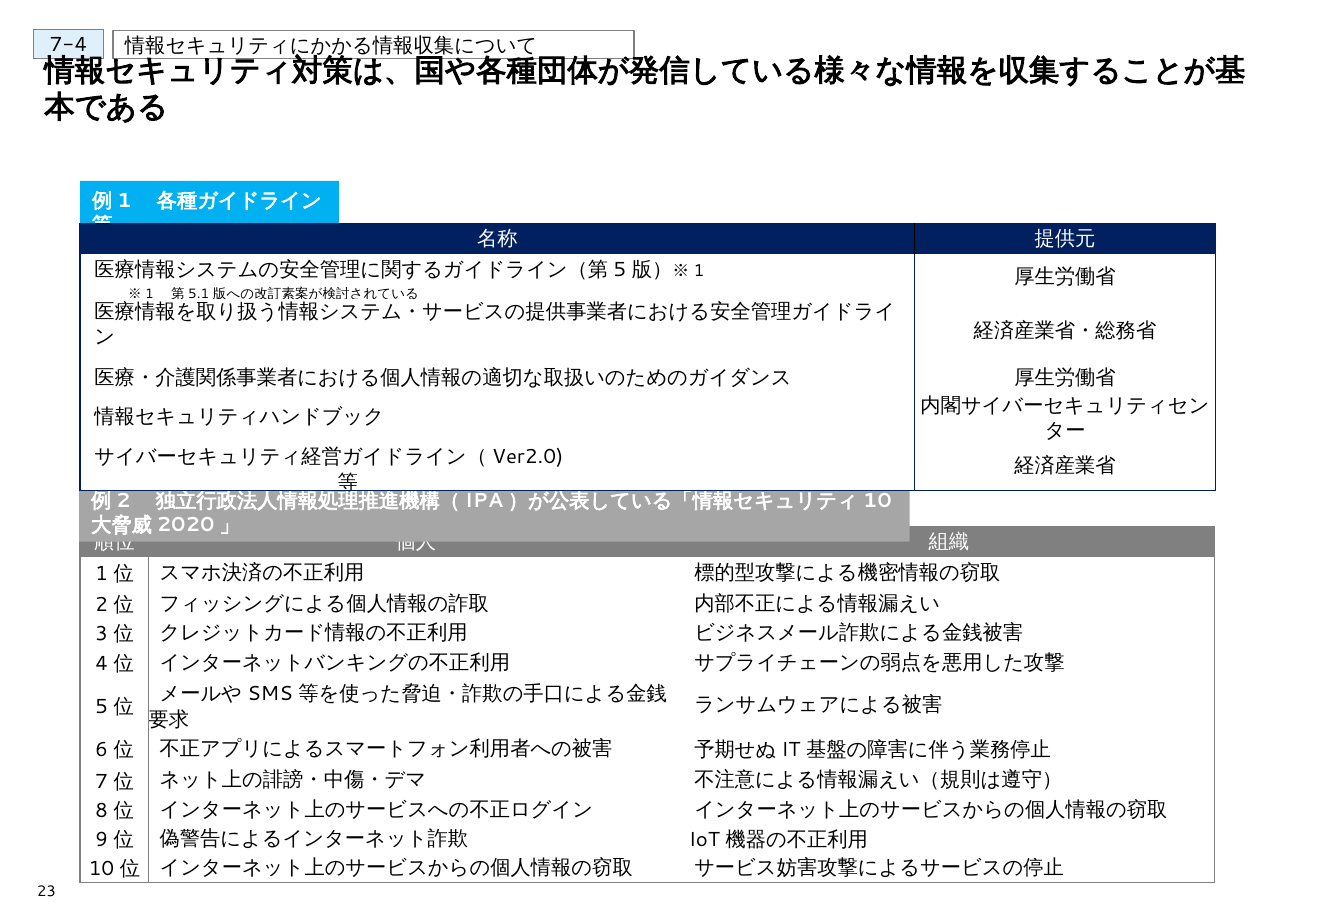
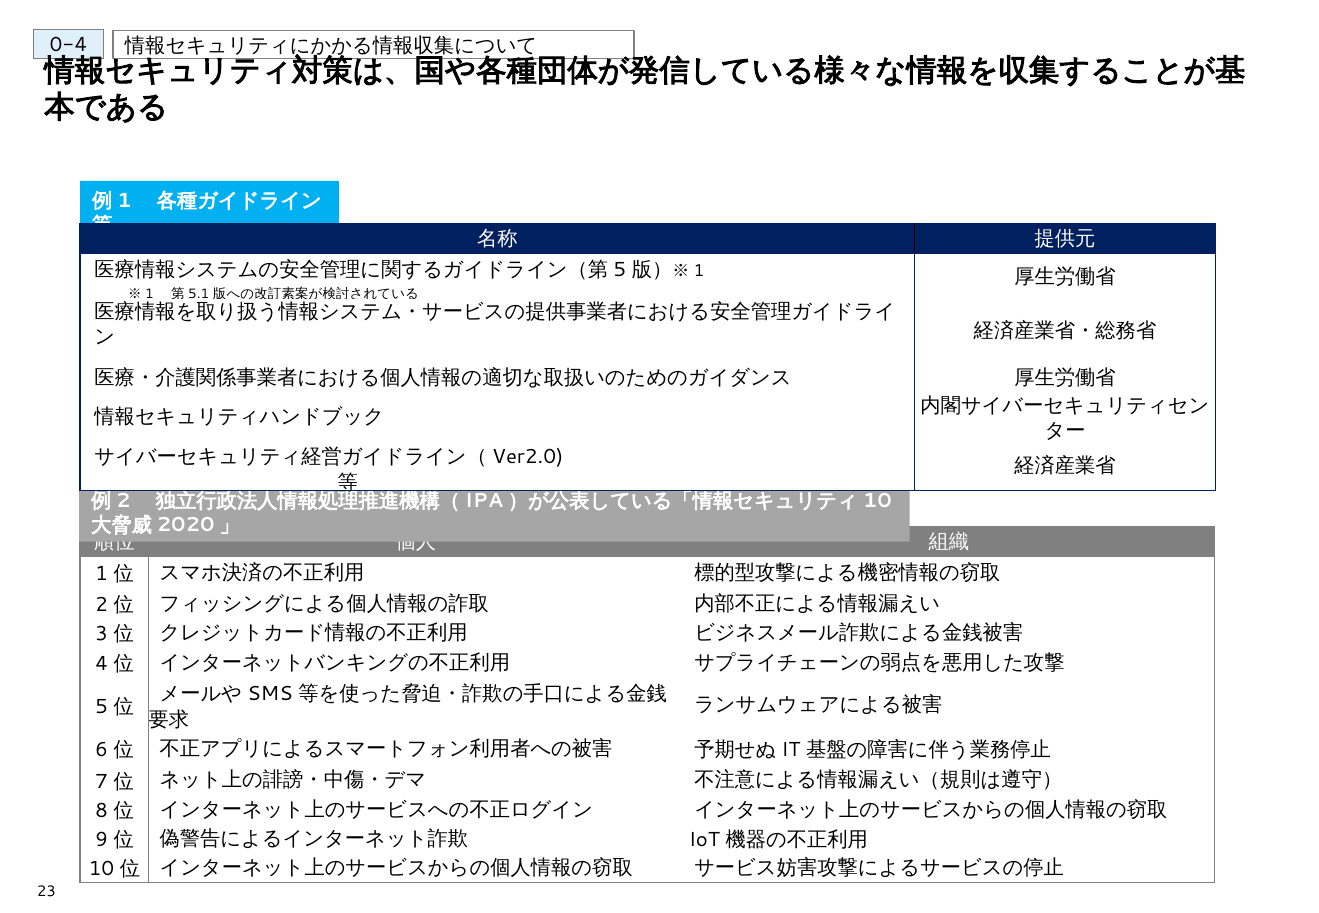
7-4: 7-4 -> 0-4
